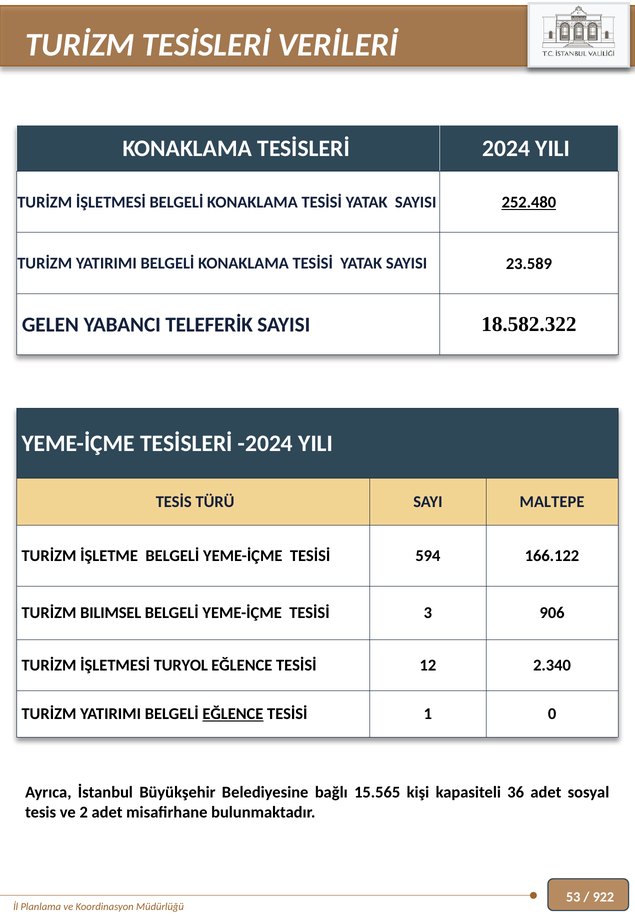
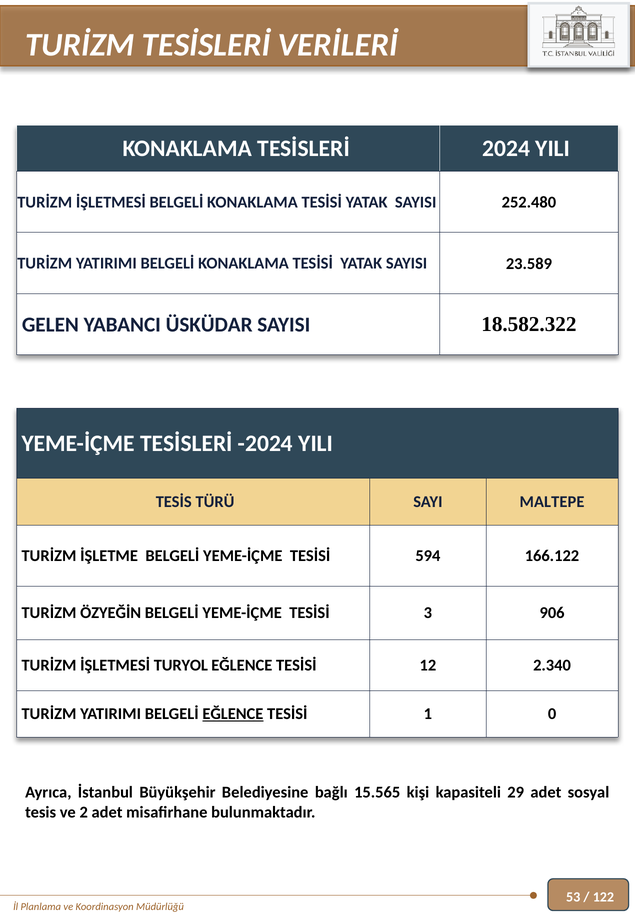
252.480 underline: present -> none
TELEFERİK: TELEFERİK -> ÜSKÜDAR
BILIMSEL: BILIMSEL -> ÖZYEĞİN
36: 36 -> 29
922: 922 -> 122
